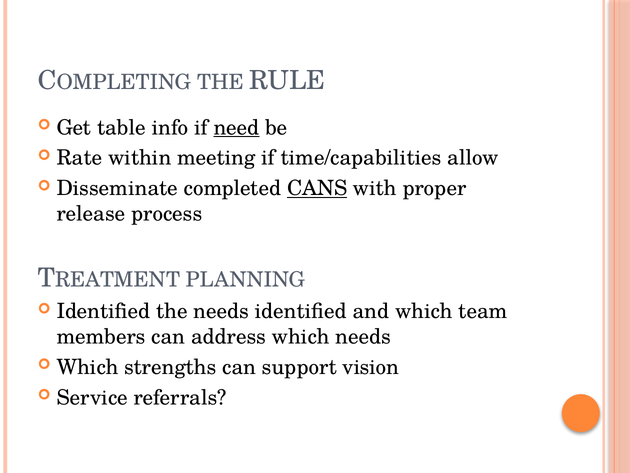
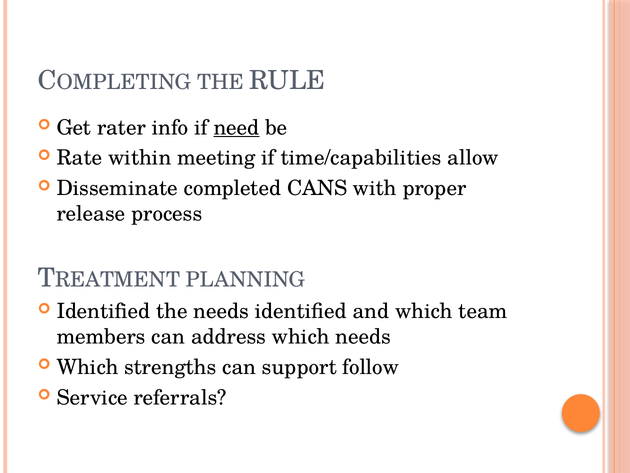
table: table -> rater
CANS underline: present -> none
vision: vision -> follow
